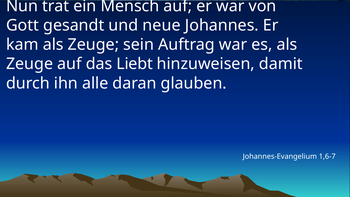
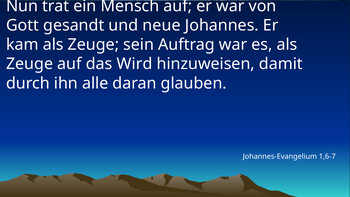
Liebt: Liebt -> Wird
